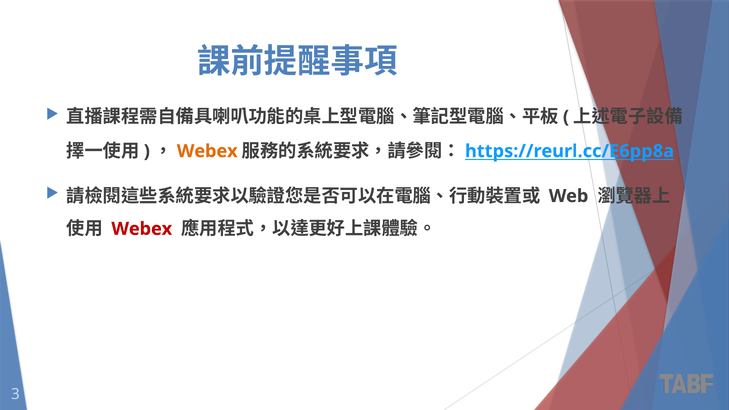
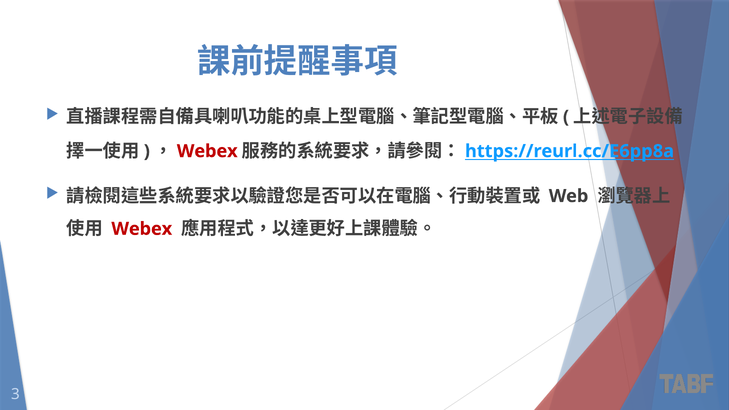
Webex at (207, 151) colour: orange -> red
